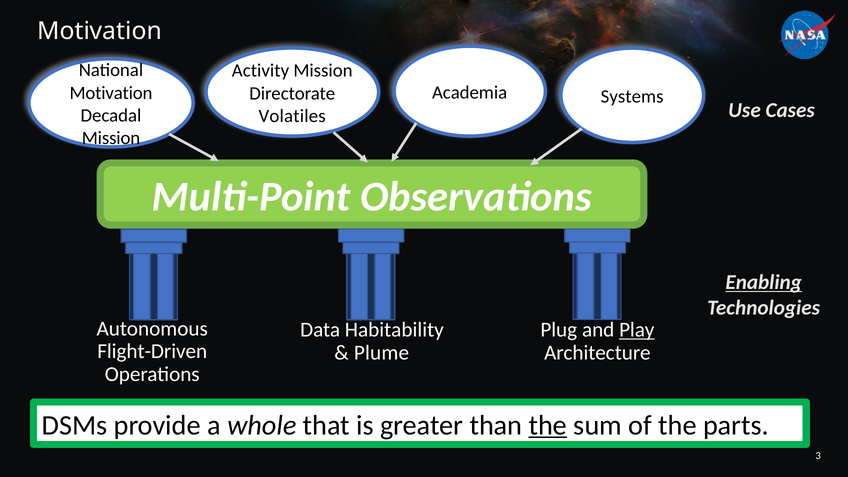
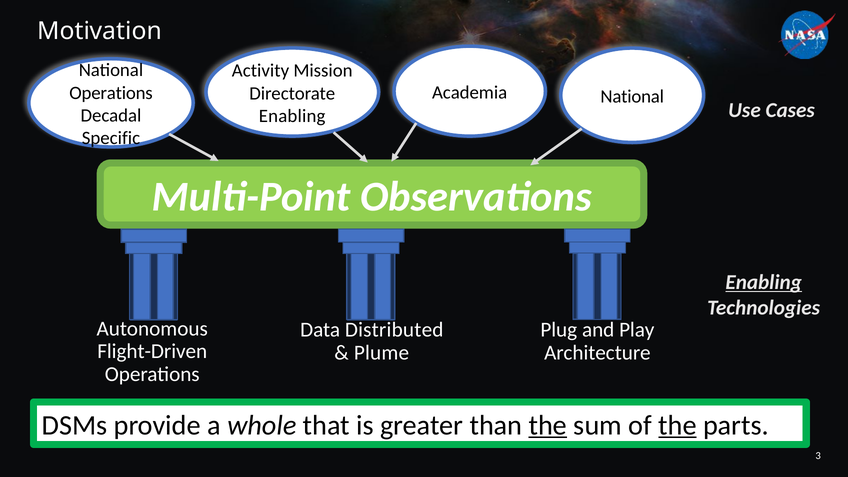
Academia Systems: Systems -> National
Motivation at (111, 93): Motivation -> Operations
Volatiles at (292, 116): Volatiles -> Enabling
Mission at (111, 138): Mission -> Specific
Habitability: Habitability -> Distributed
Play underline: present -> none
the at (677, 425) underline: none -> present
